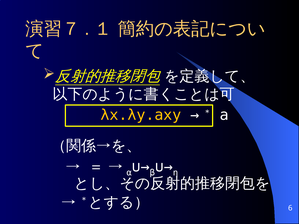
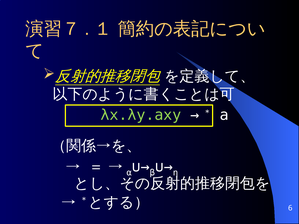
λx.λy.axy colour: yellow -> light green
